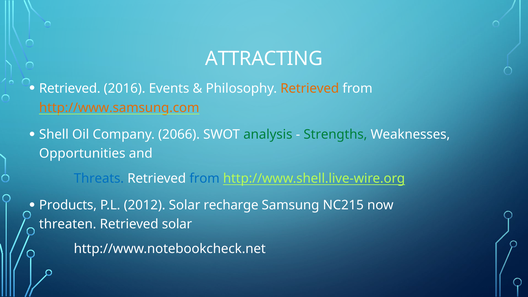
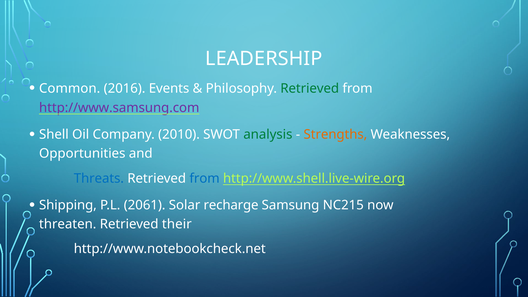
ATTRACTING: ATTRACTING -> LEADERSHIP
Retrieved at (70, 88): Retrieved -> Common
Retrieved at (310, 88) colour: orange -> green
http://www.samsung.com colour: orange -> purple
2066: 2066 -> 2010
Strengths colour: green -> orange
Products: Products -> Shipping
2012: 2012 -> 2061
Retrieved solar: solar -> their
